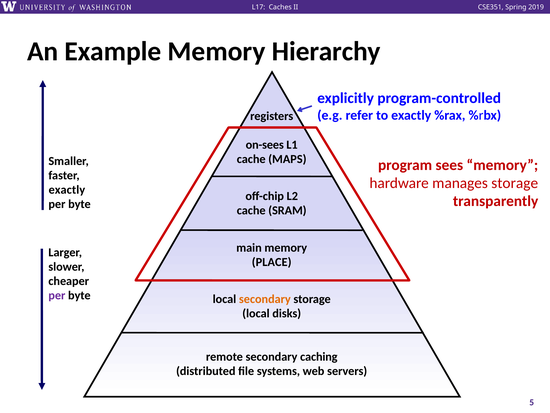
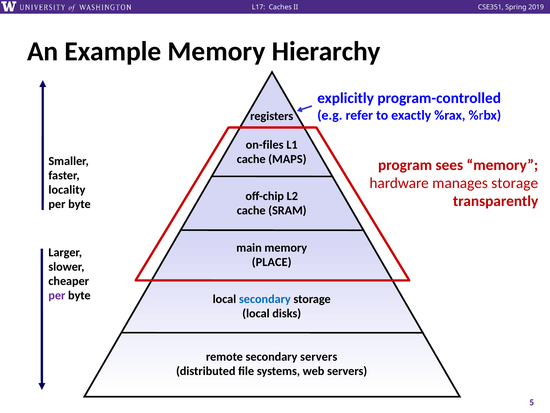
on-sees: on-sees -> on-files
exactly at (67, 190): exactly -> locality
secondary at (265, 299) colour: orange -> blue
secondary caching: caching -> servers
